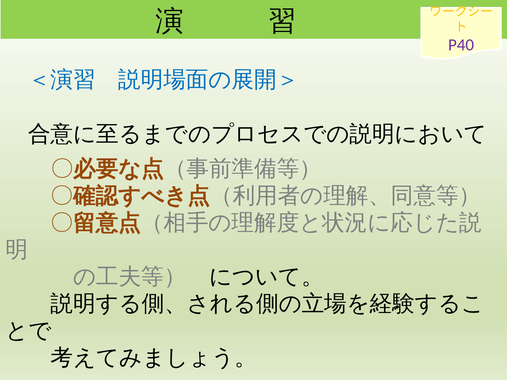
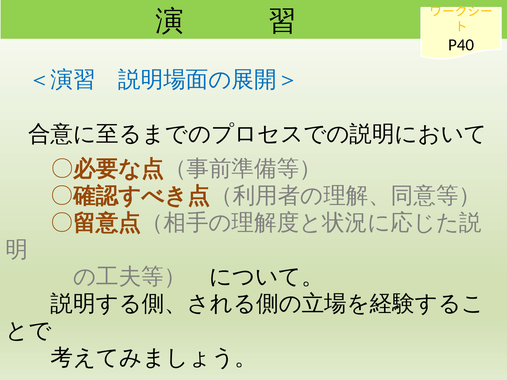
P40 colour: purple -> black
